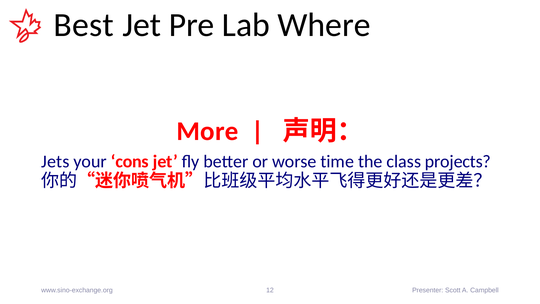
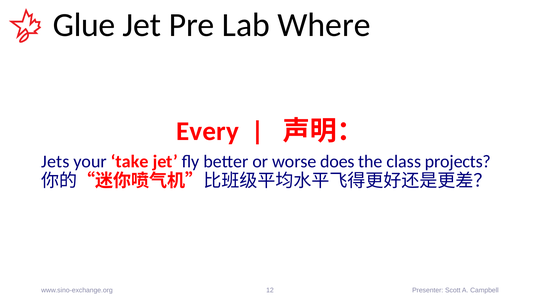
Best: Best -> Glue
More: More -> Every
cons: cons -> take
time: time -> does
